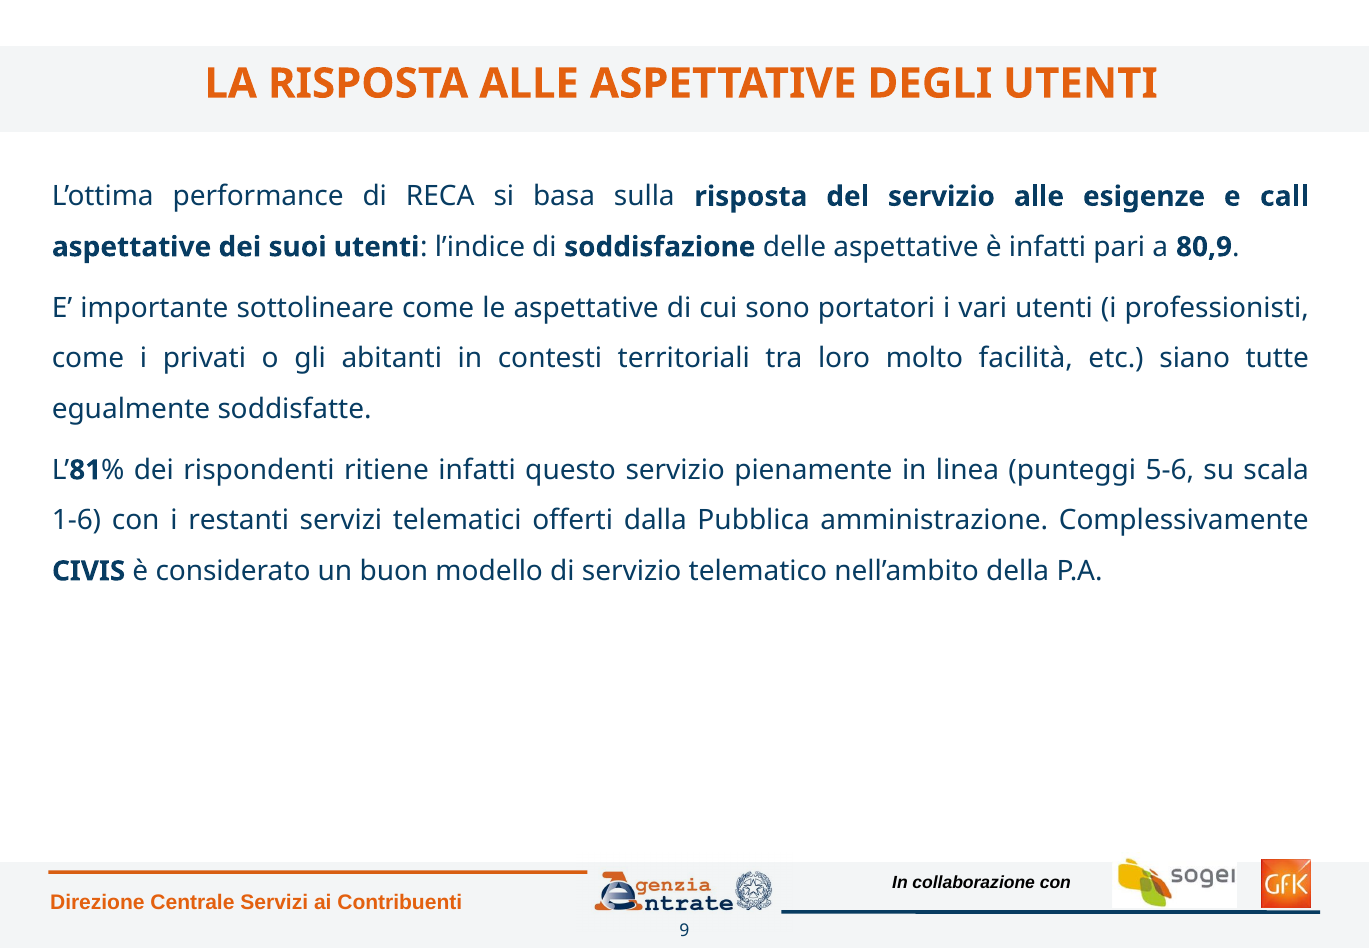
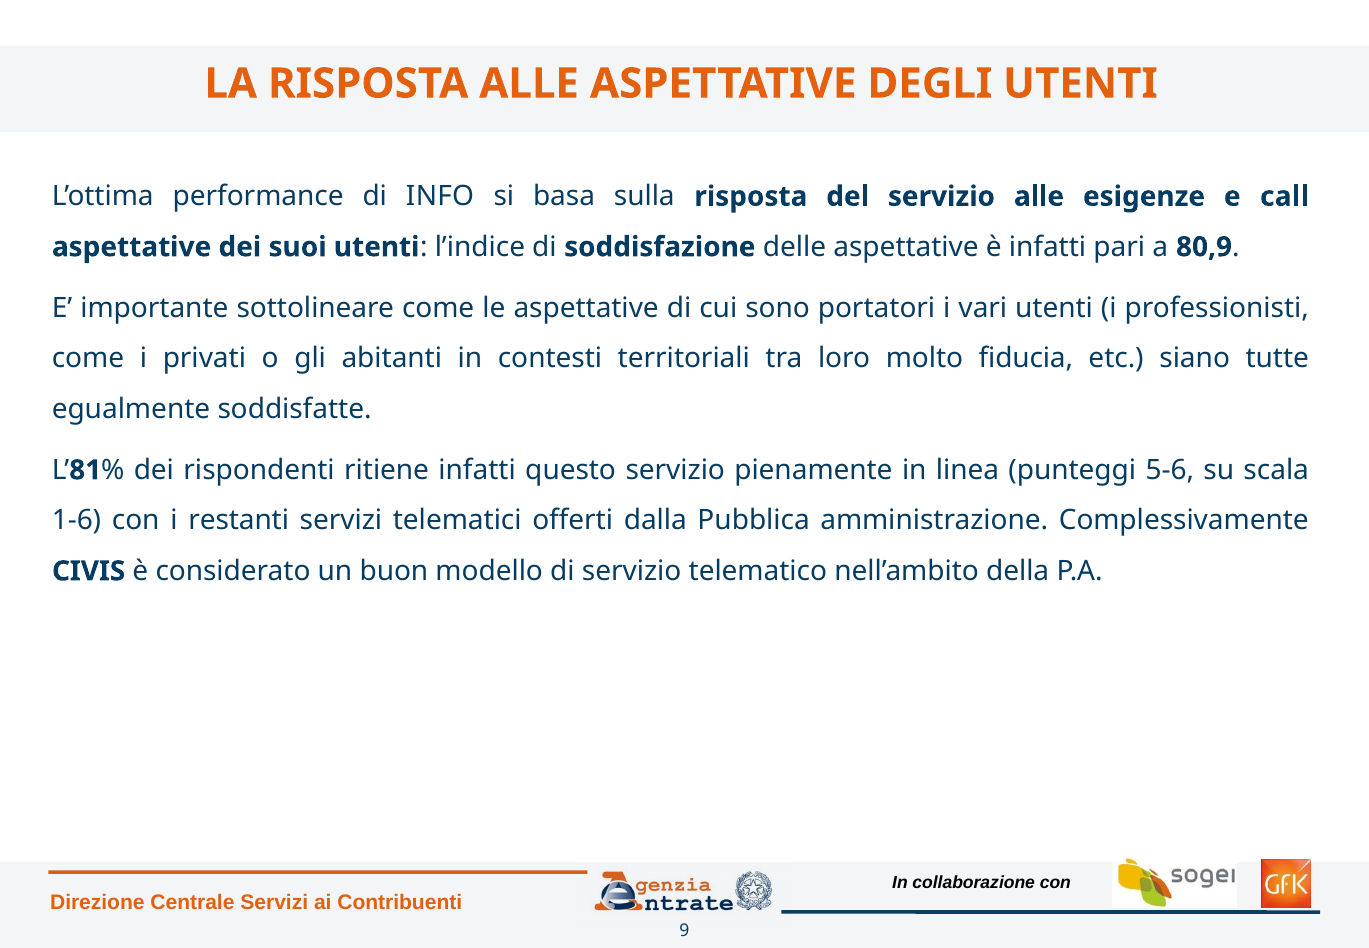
RECA: RECA -> INFO
facilità: facilità -> fiducia
